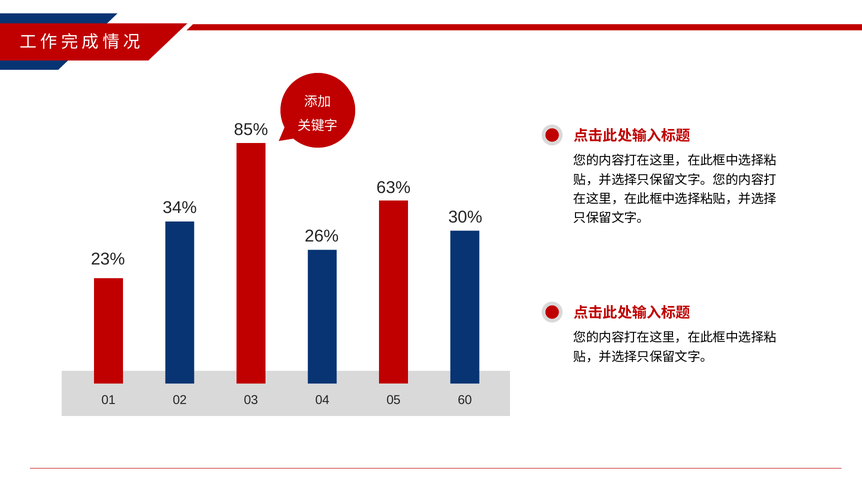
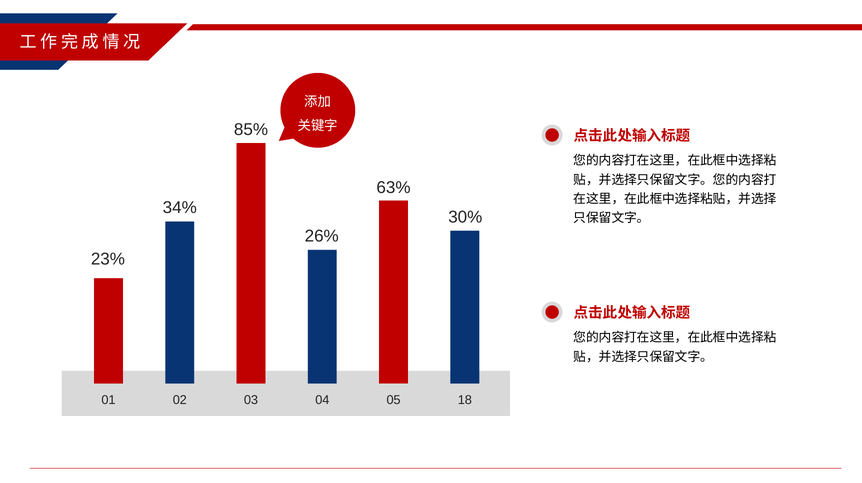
60: 60 -> 18
